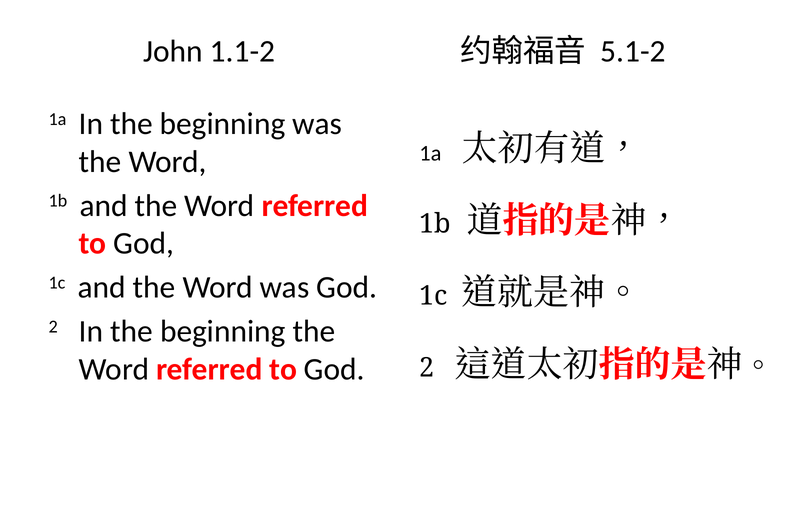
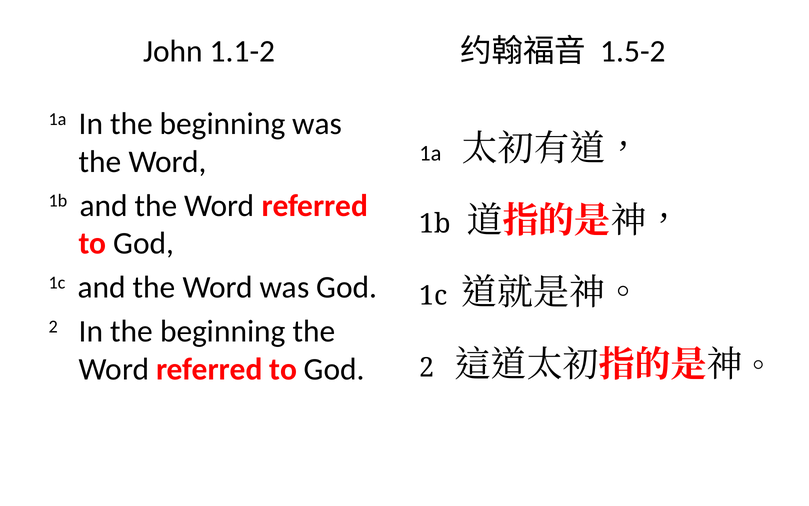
5.1-2: 5.1-2 -> 1.5-2
